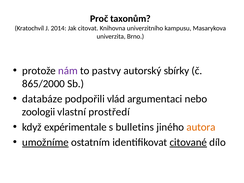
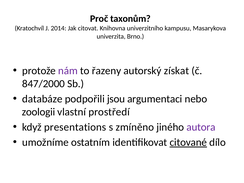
pastvy: pastvy -> řazeny
sbírky: sbírky -> získat
865/2000: 865/2000 -> 847/2000
vlád: vlád -> jsou
expérimentale: expérimentale -> presentations
bulletins: bulletins -> zmíněno
autora colour: orange -> purple
umožníme underline: present -> none
